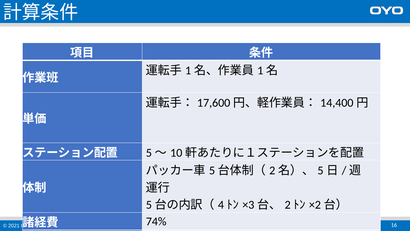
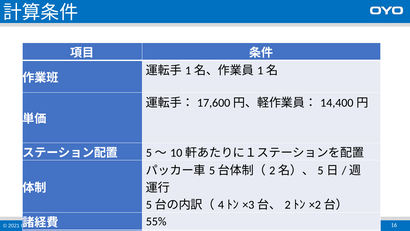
74%: 74% -> 55%
